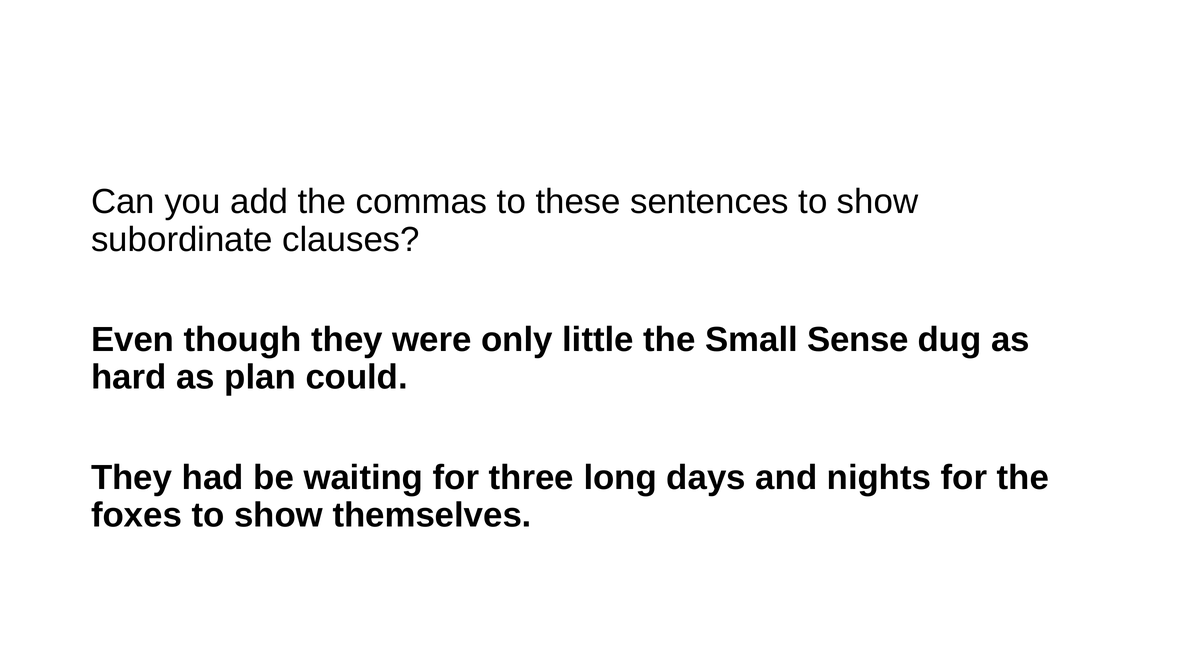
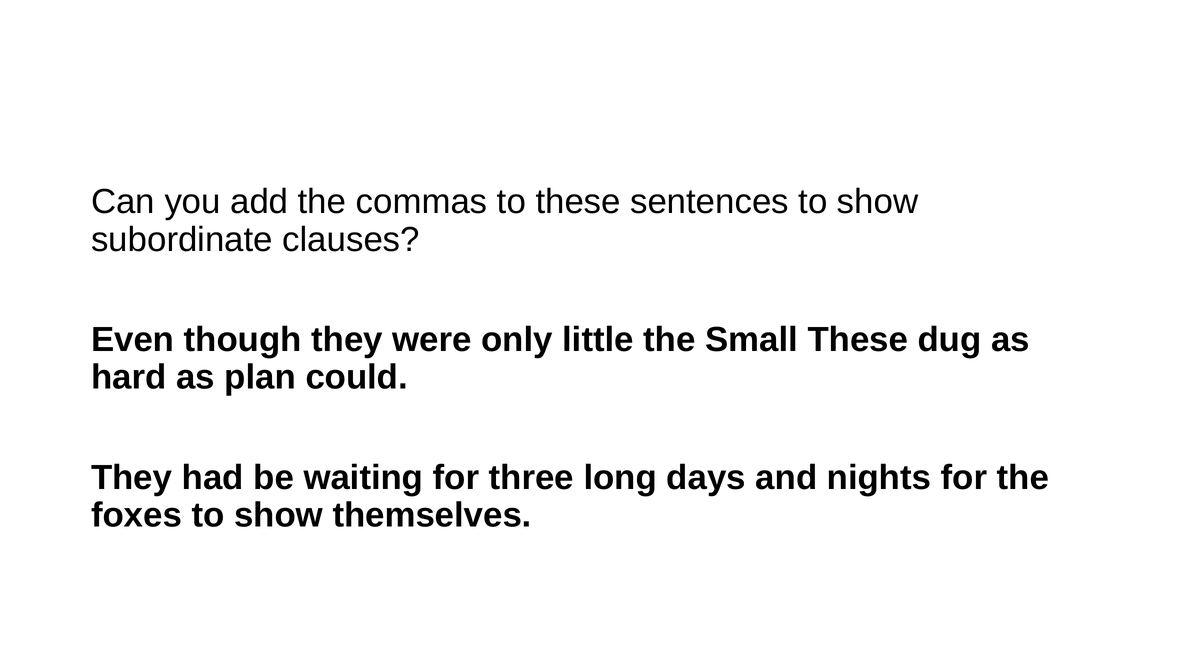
Small Sense: Sense -> These
